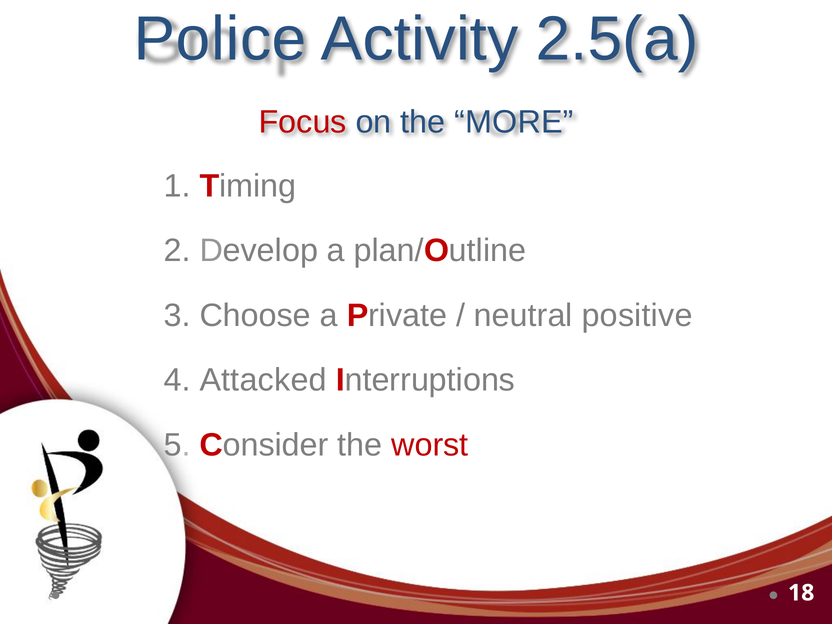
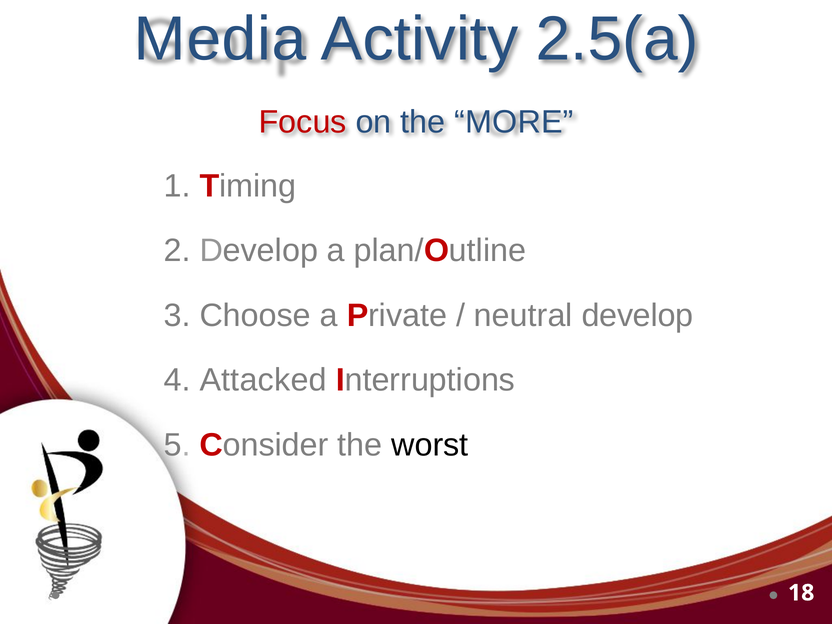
Police: Police -> Media
neutral positive: positive -> develop
worst colour: red -> black
